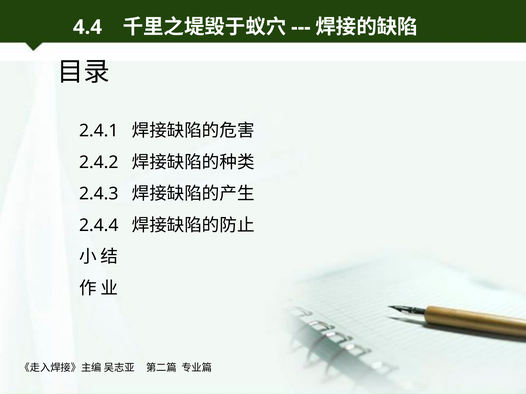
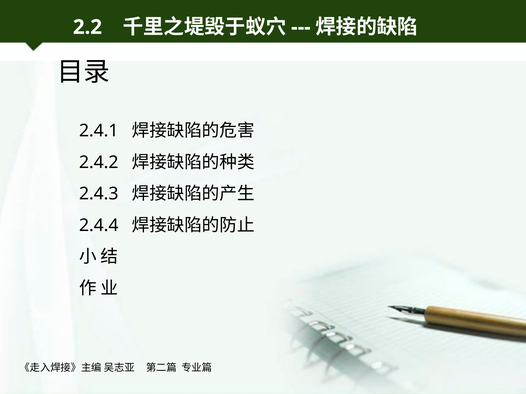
4.4: 4.4 -> 2.2
